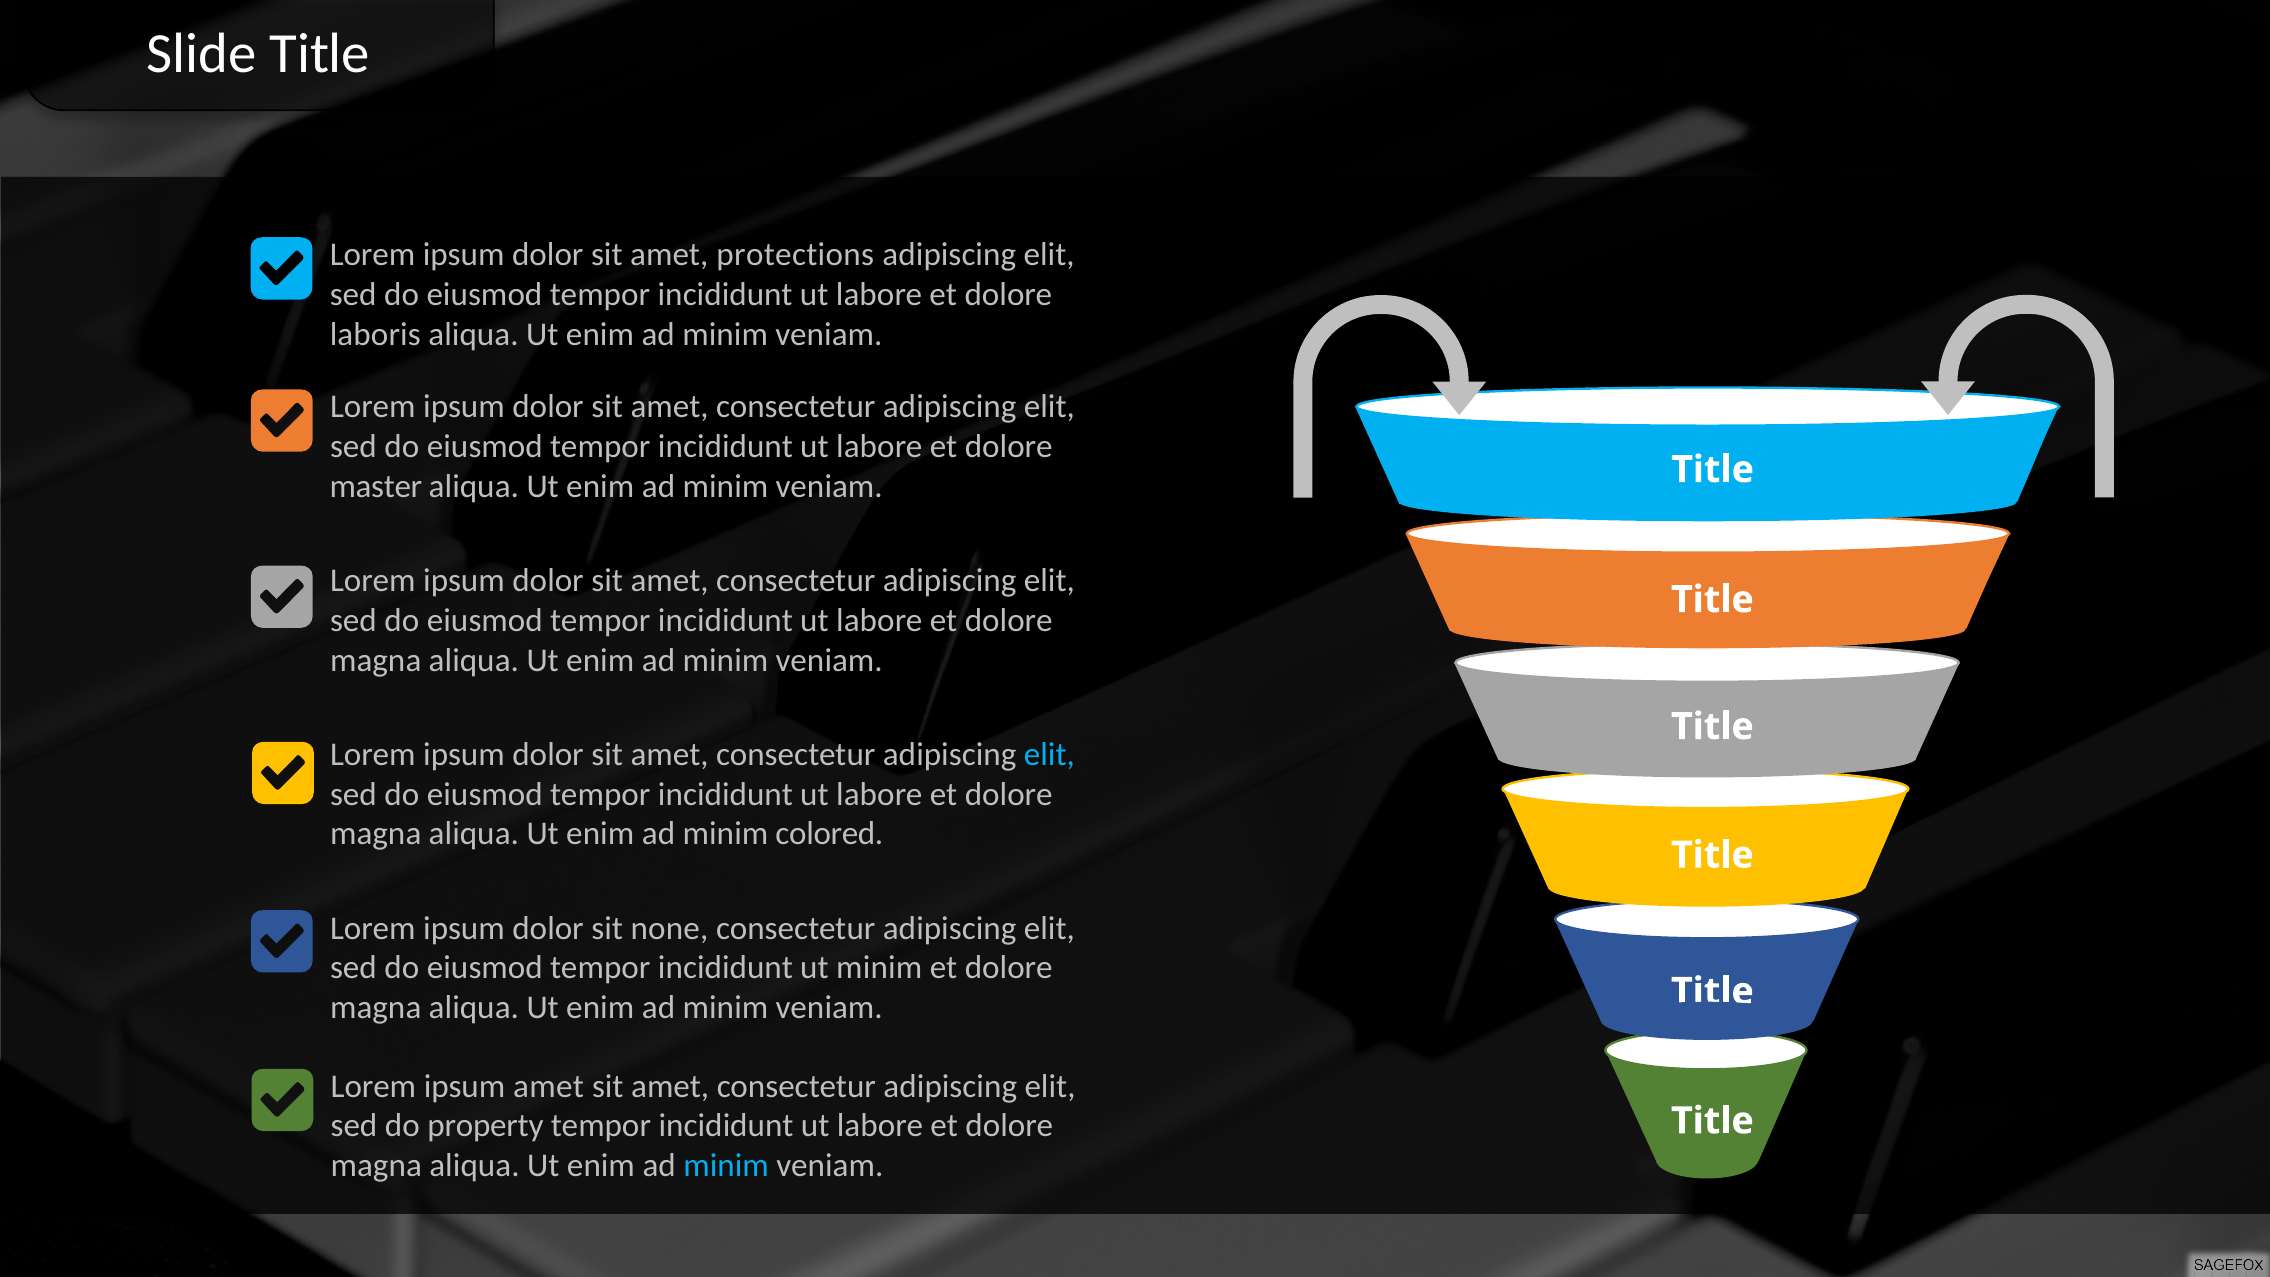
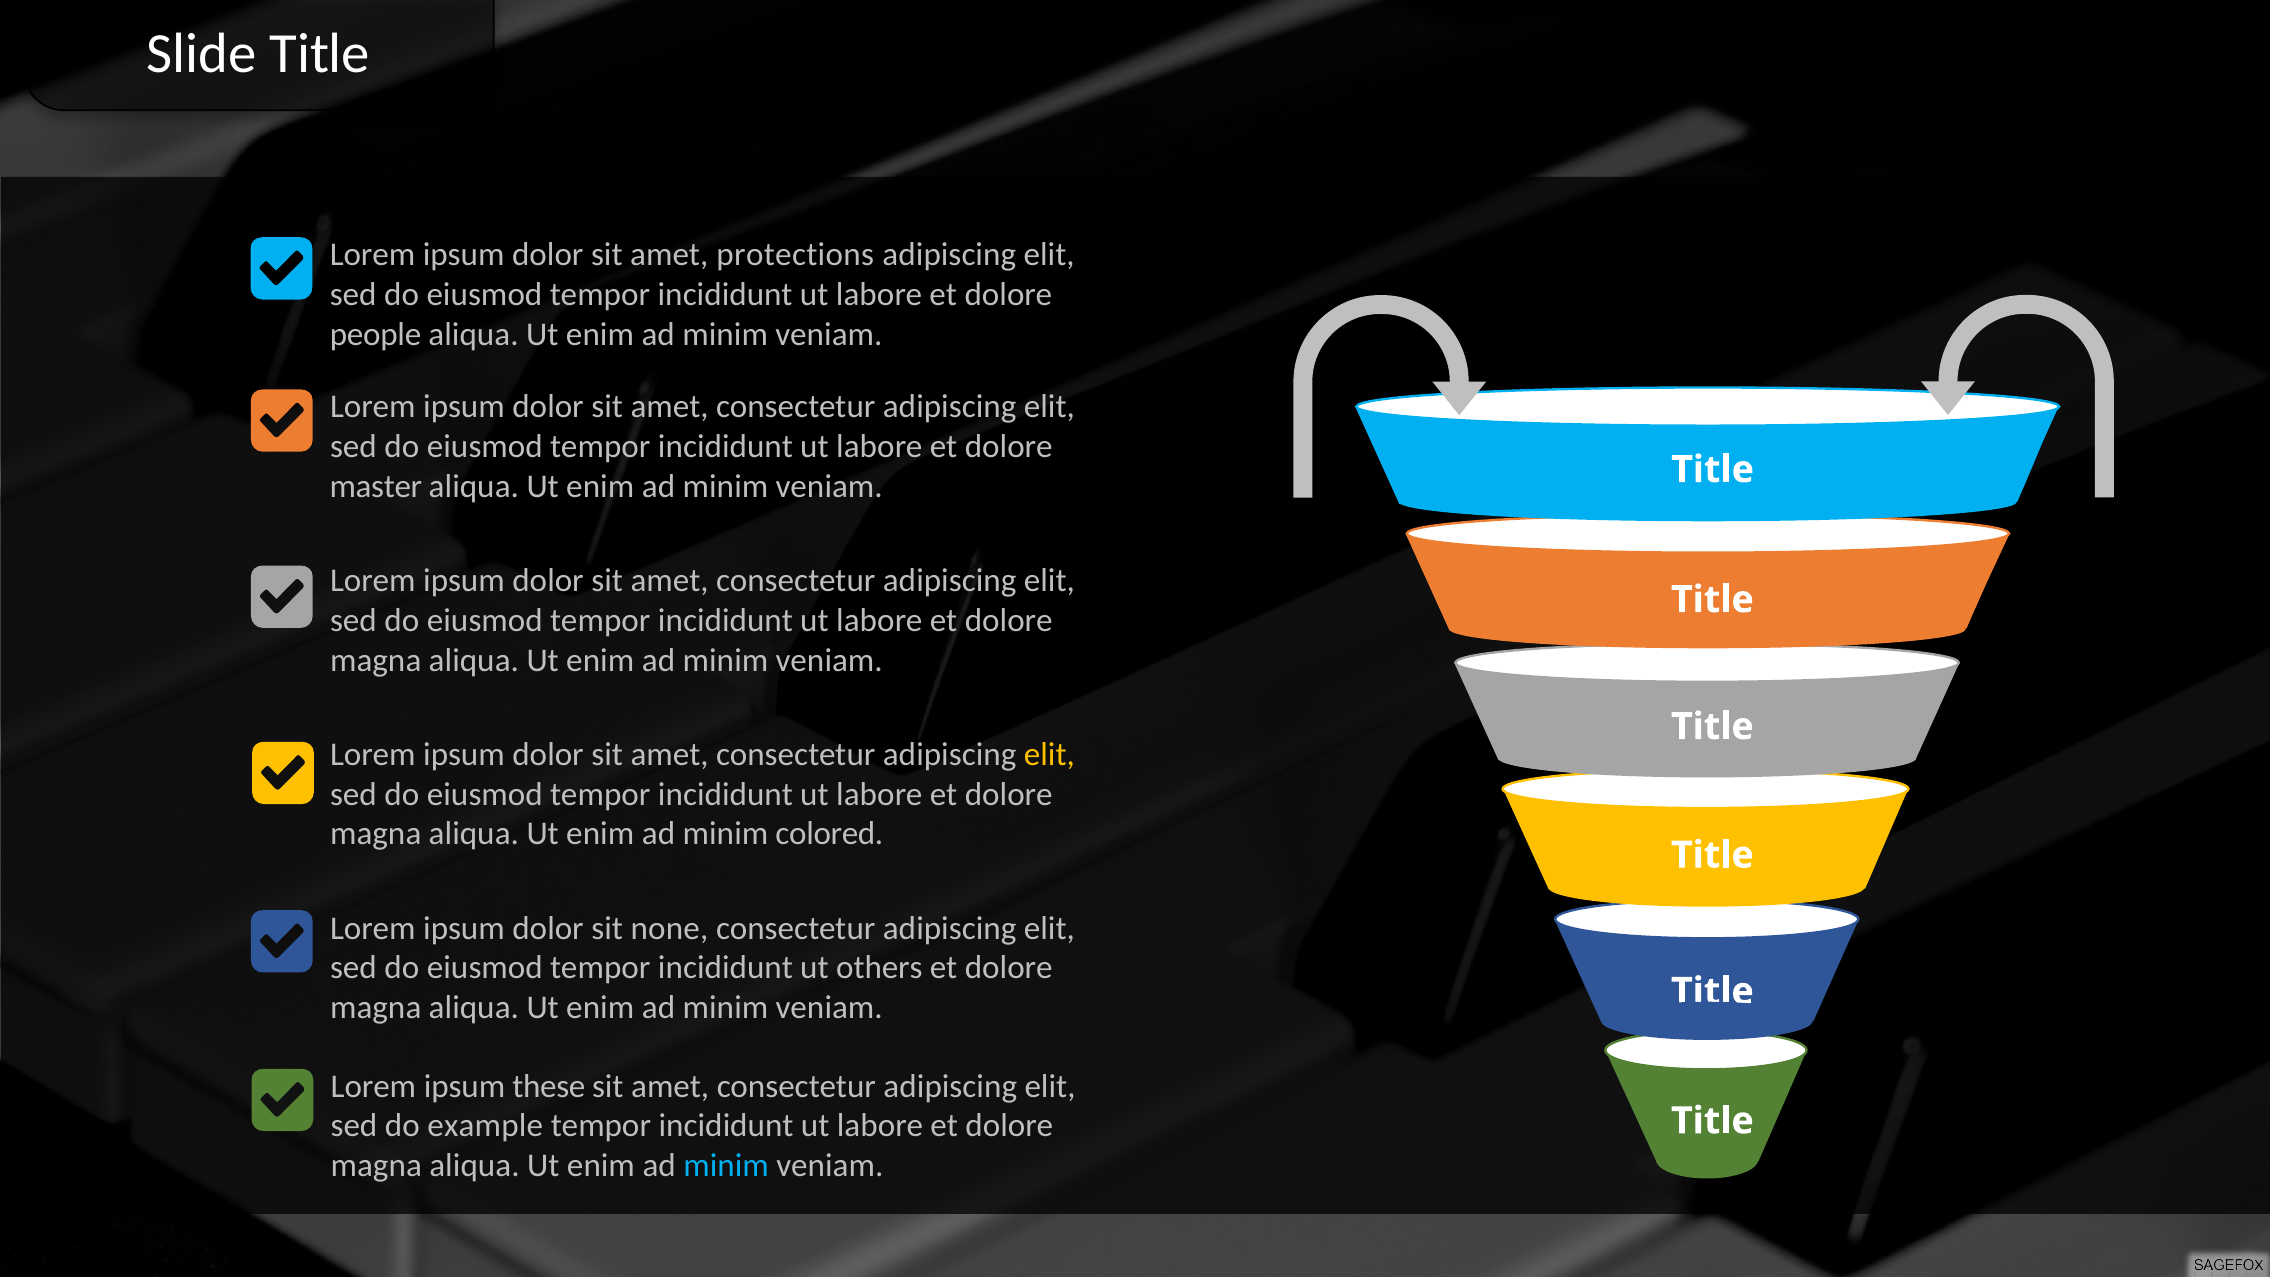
laboris: laboris -> people
elit at (1049, 754) colour: light blue -> yellow
ut minim: minim -> others
ipsum amet: amet -> these
property: property -> example
